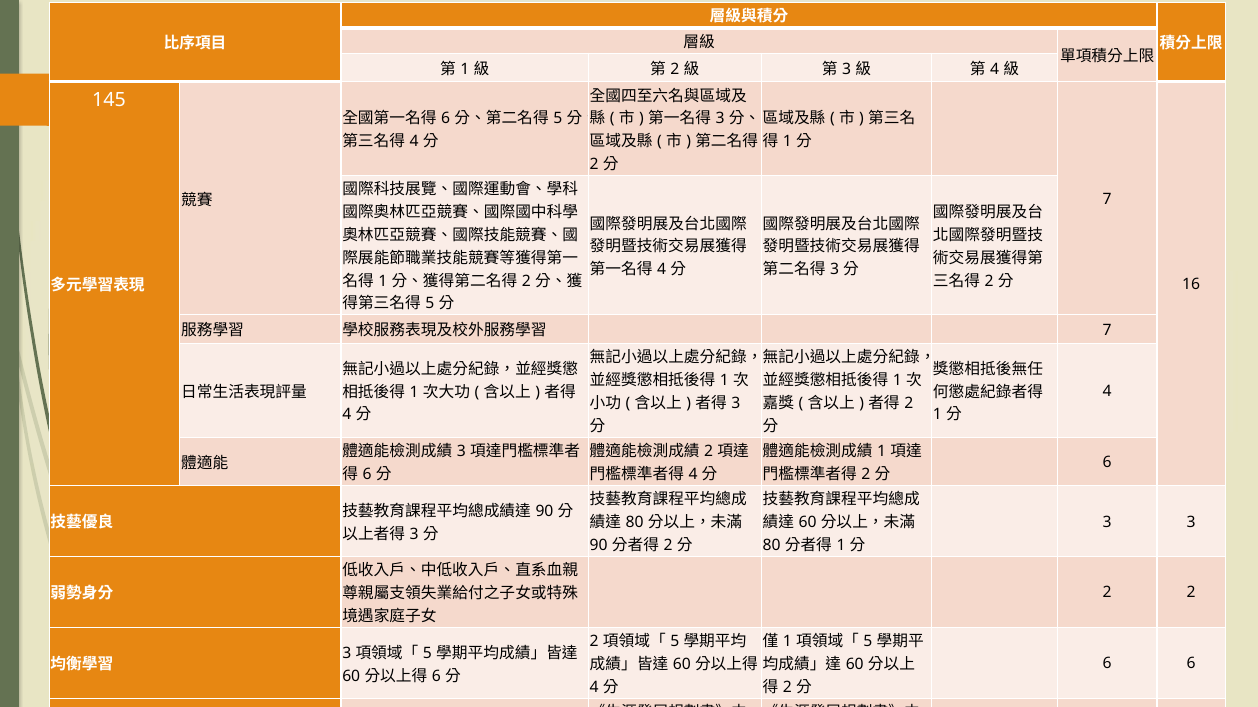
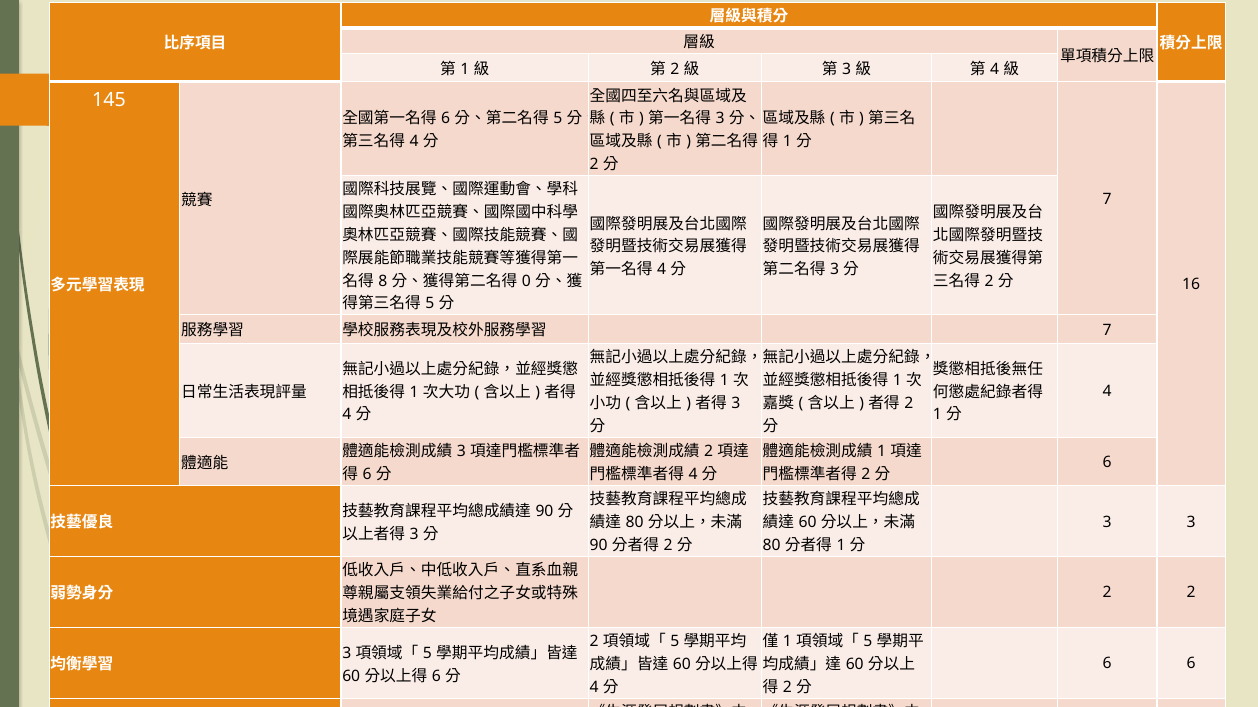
1 at (383, 281): 1 -> 8
2 at (526, 281): 2 -> 0
